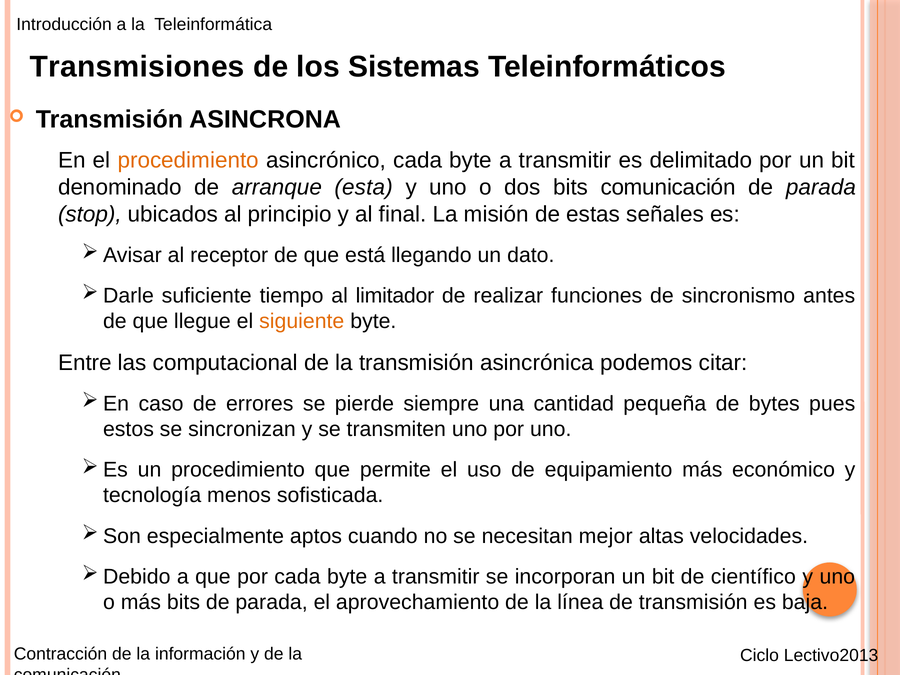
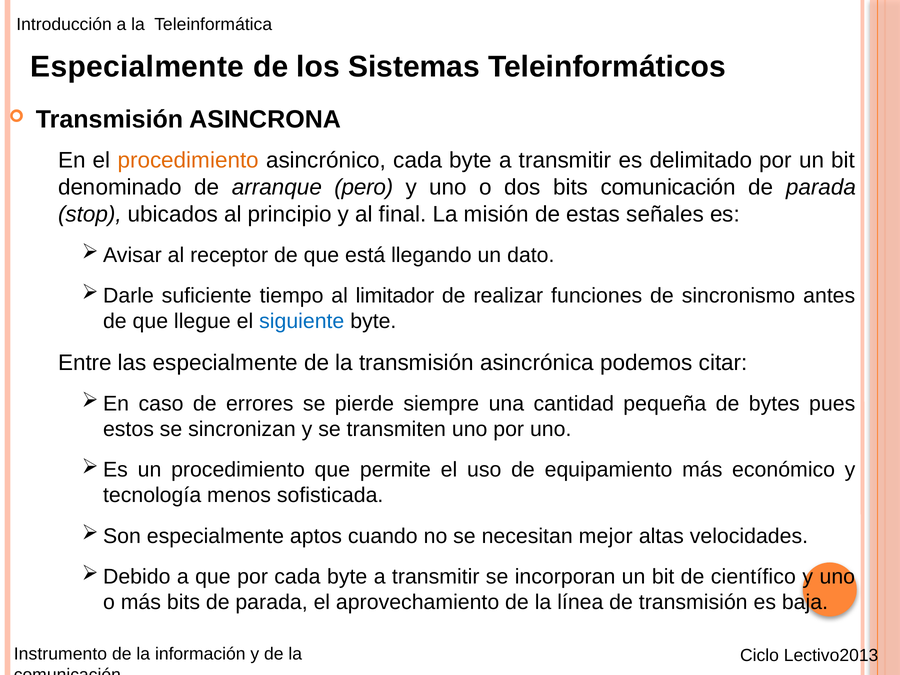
Transmisiones at (137, 67): Transmisiones -> Especialmente
esta: esta -> pero
siguiente colour: orange -> blue
las computacional: computacional -> especialmente
Contracción: Contracción -> Instrumento
